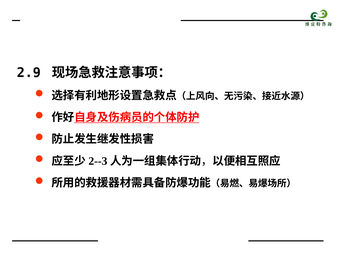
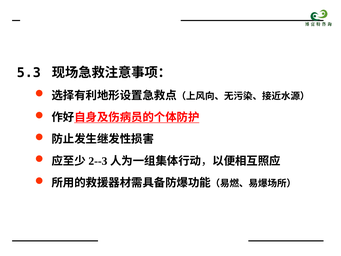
2.9: 2.9 -> 5.3
